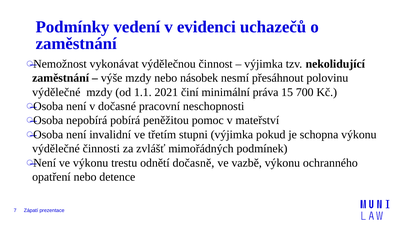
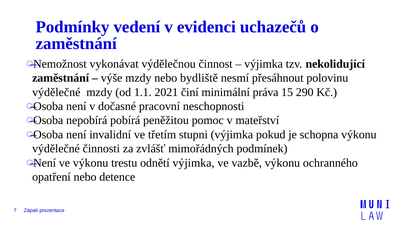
násobek: násobek -> bydliště
700: 700 -> 290
odnětí dočasně: dočasně -> výjimka
